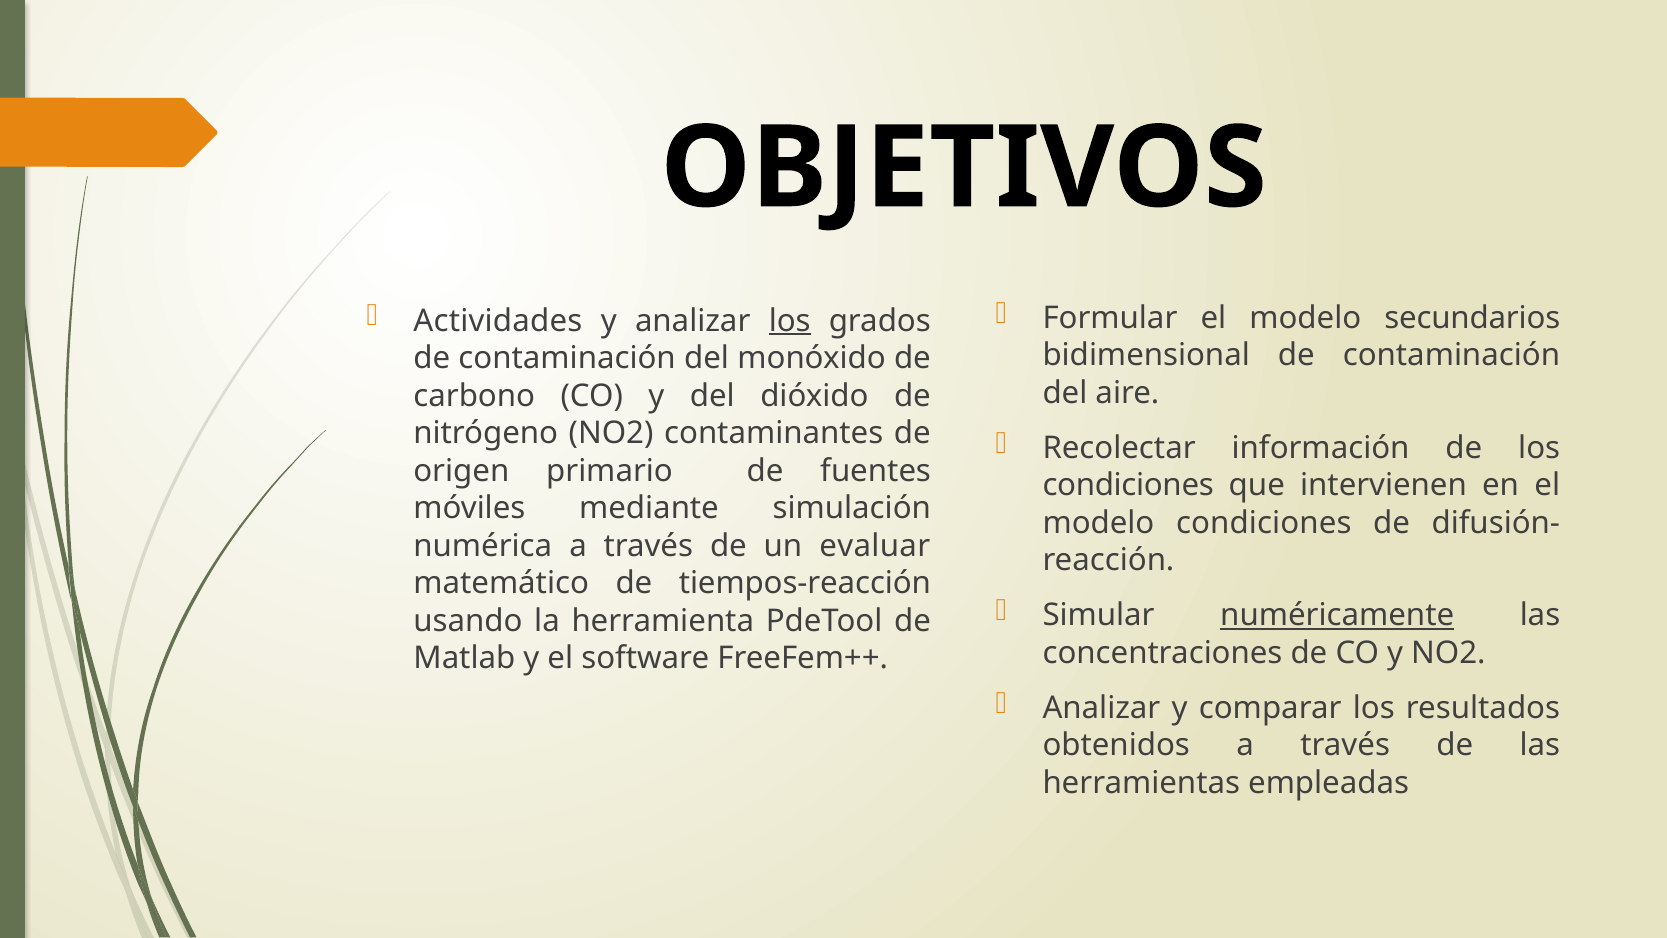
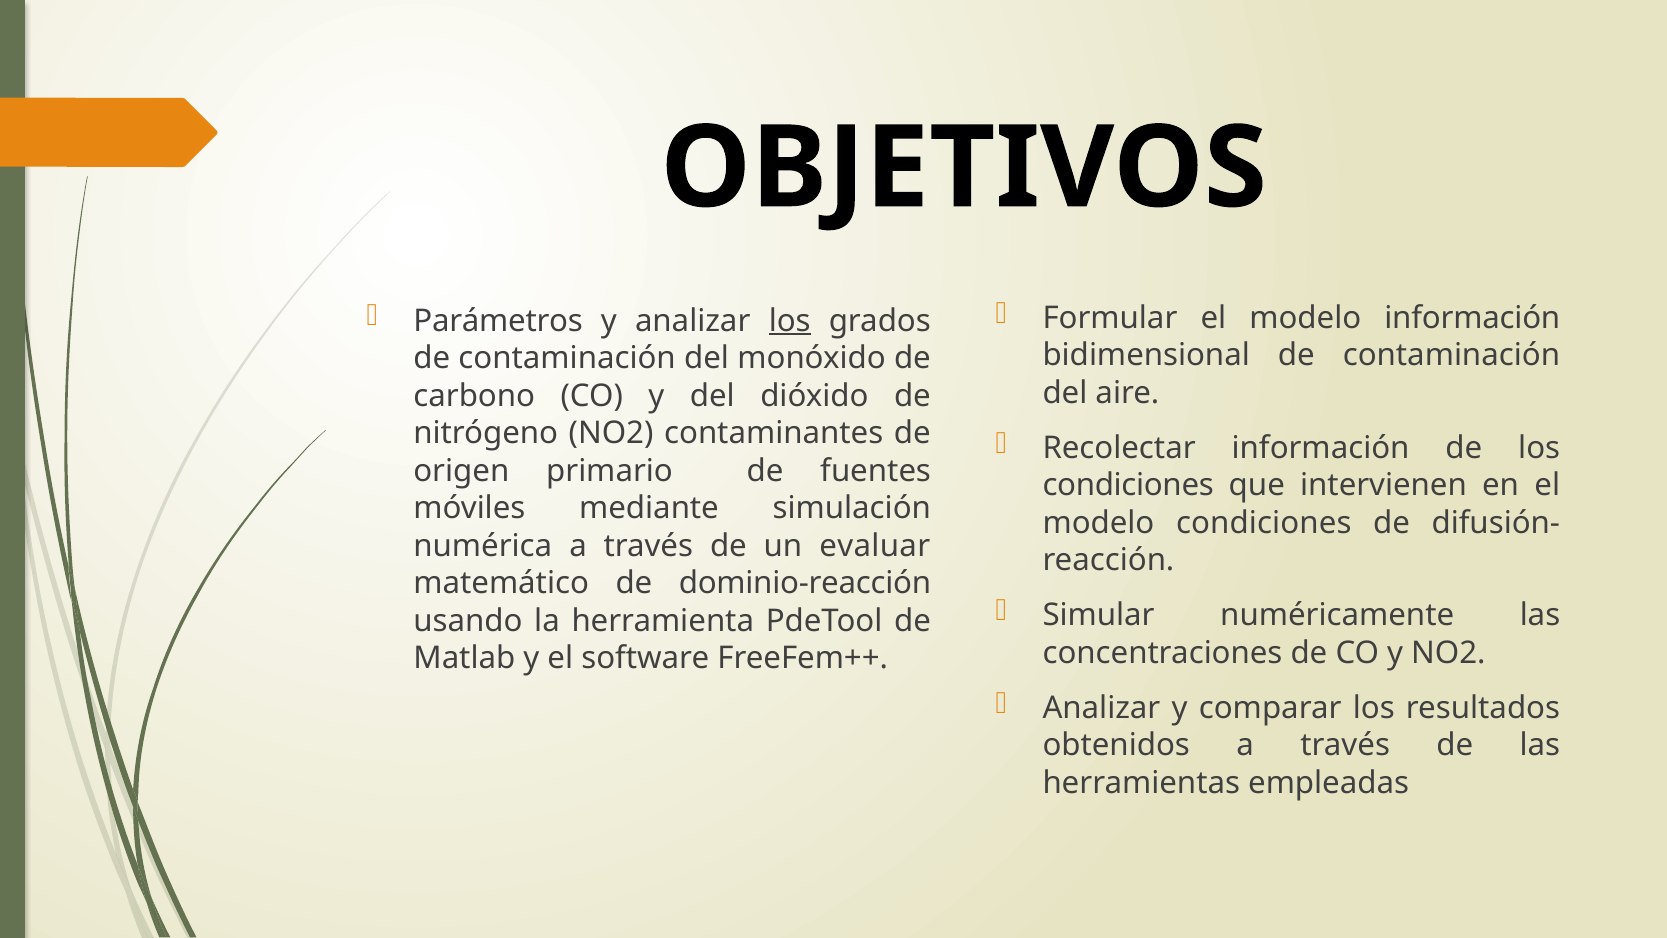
modelo secundarios: secundarios -> información
Actividades: Actividades -> Parámetros
tiempos-reacción: tiempos-reacción -> dominio-reacción
numéricamente underline: present -> none
